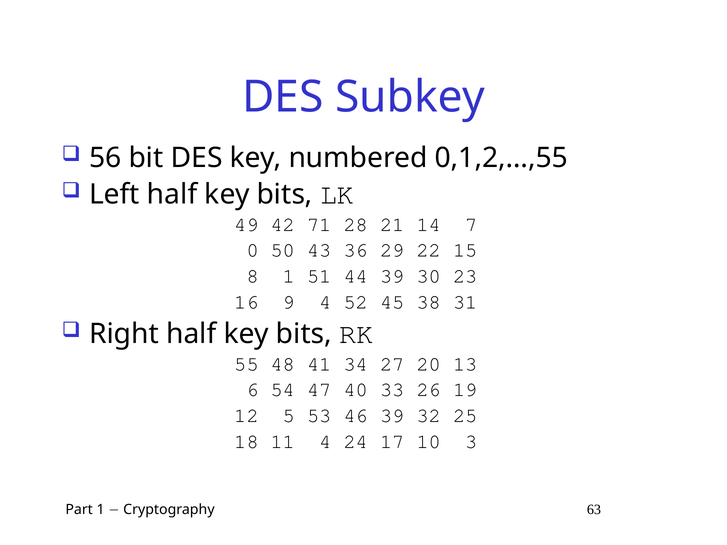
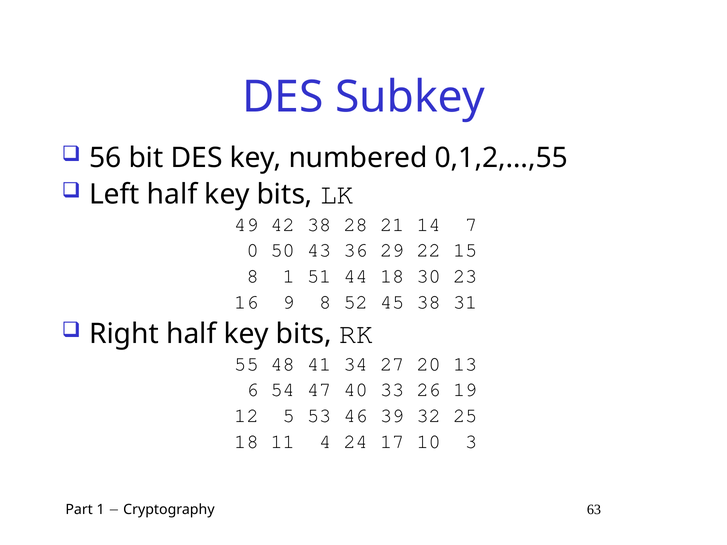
42 71: 71 -> 38
44 39: 39 -> 18
9 4: 4 -> 8
